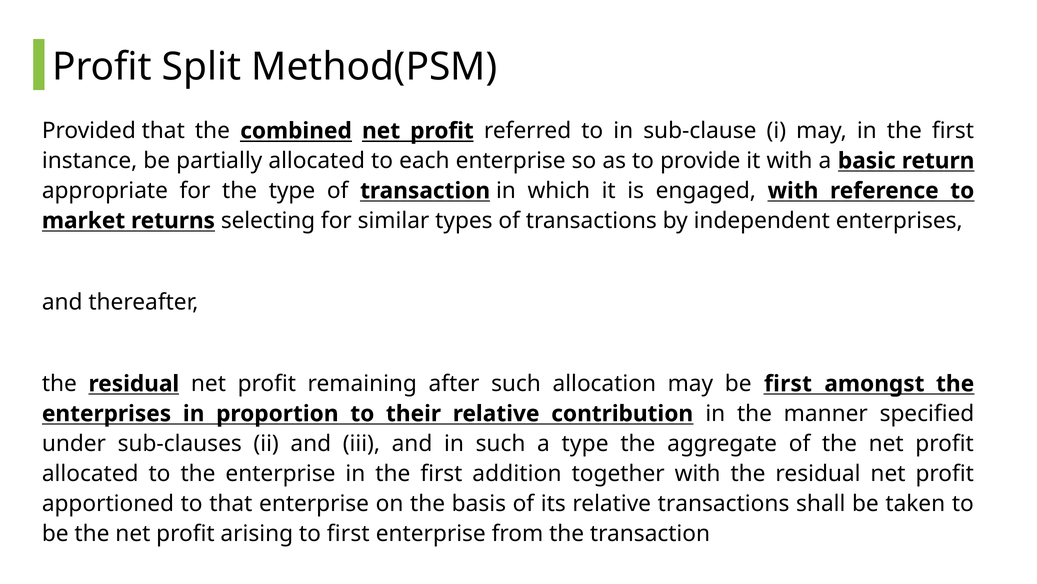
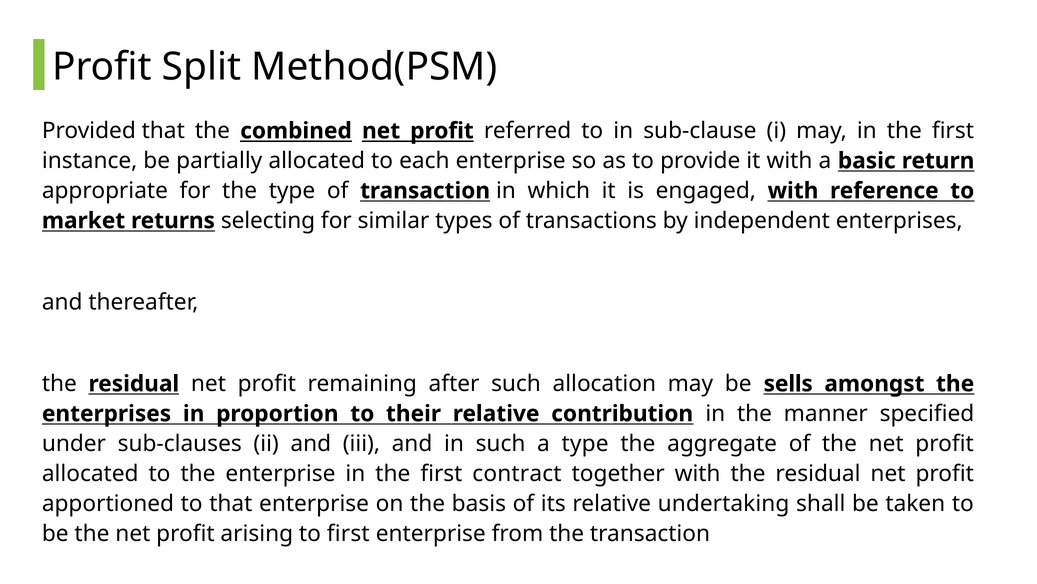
be first: first -> sells
addition: addition -> contract
relative transactions: transactions -> undertaking
